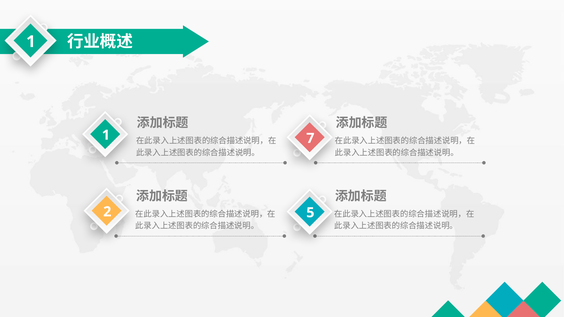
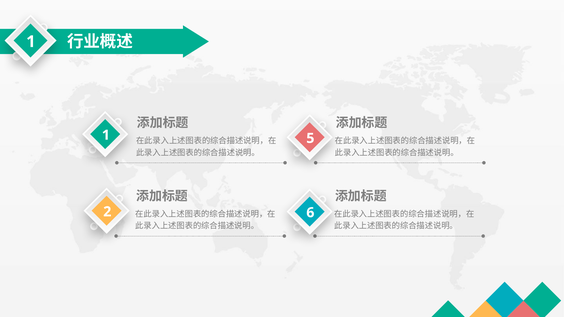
7: 7 -> 5
5: 5 -> 6
